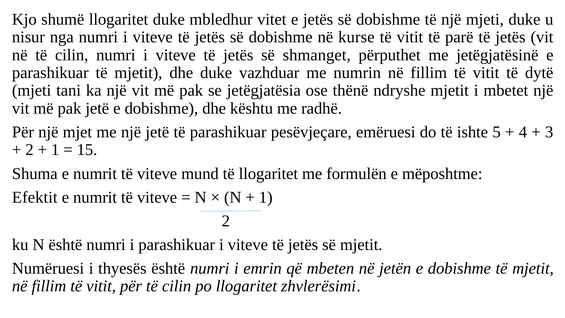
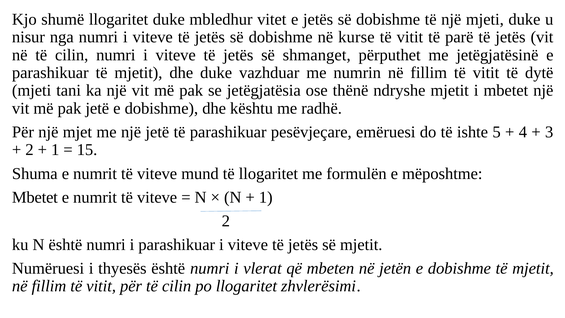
Efektit at (35, 197): Efektit -> Mbetet
emrin: emrin -> vlerat
